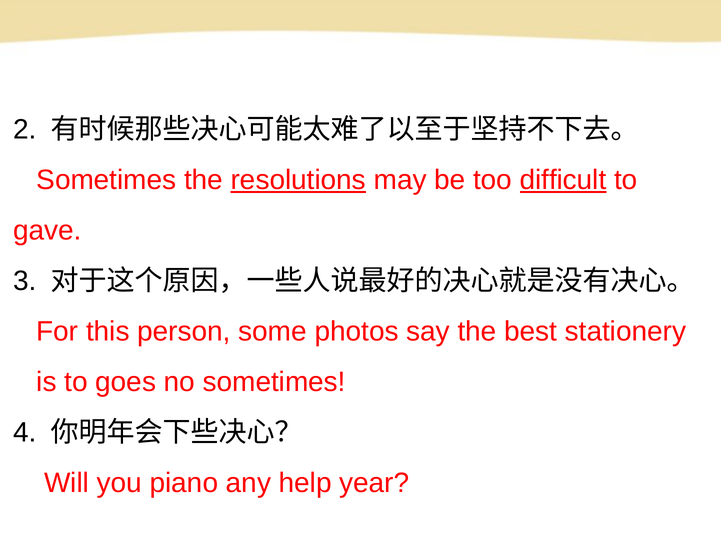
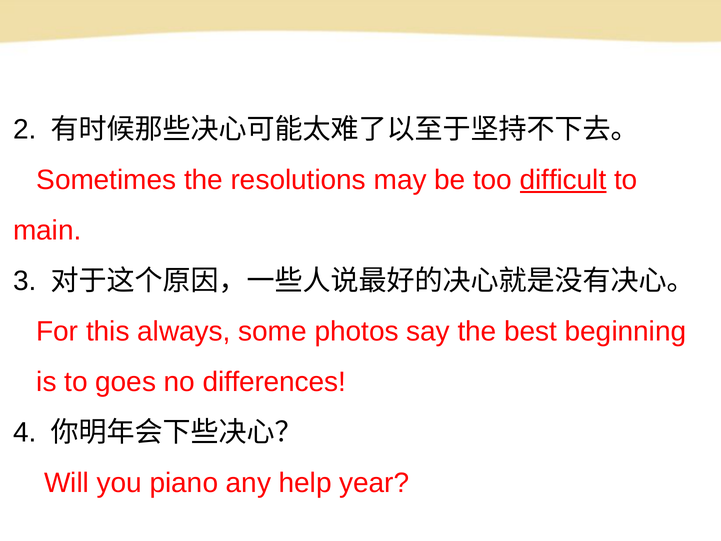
resolutions underline: present -> none
gave: gave -> main
person: person -> always
stationery: stationery -> beginning
no sometimes: sometimes -> differences
